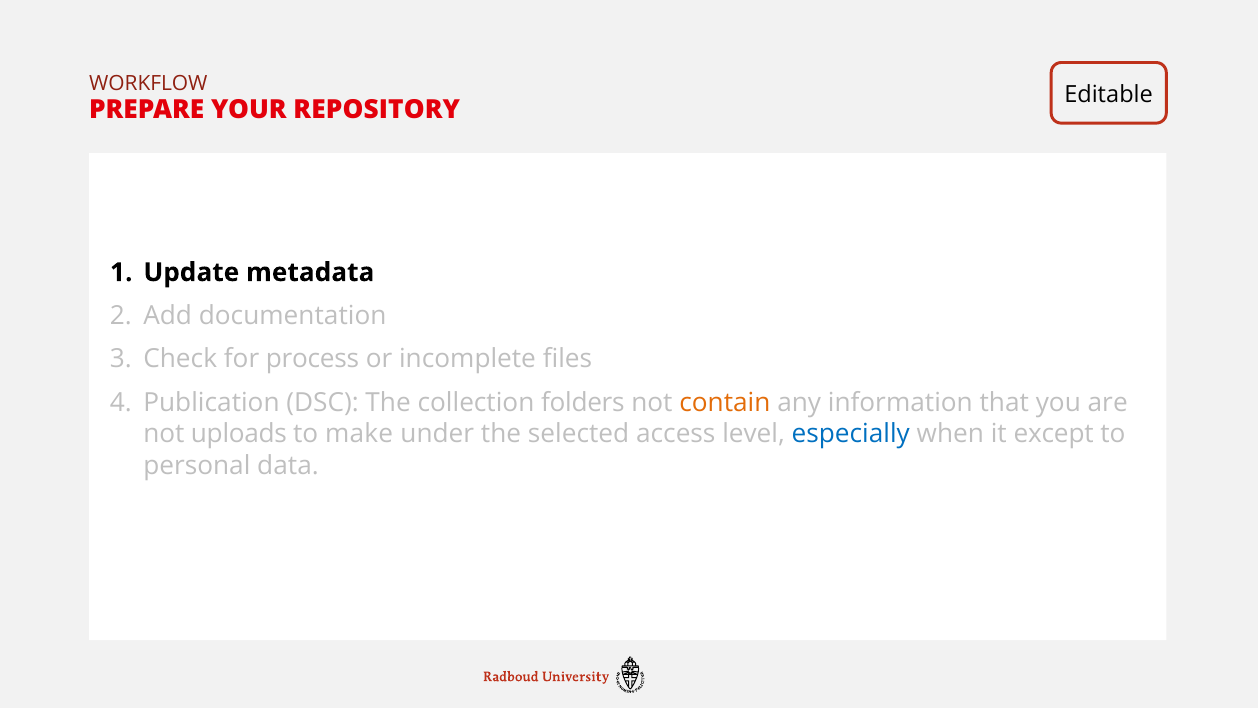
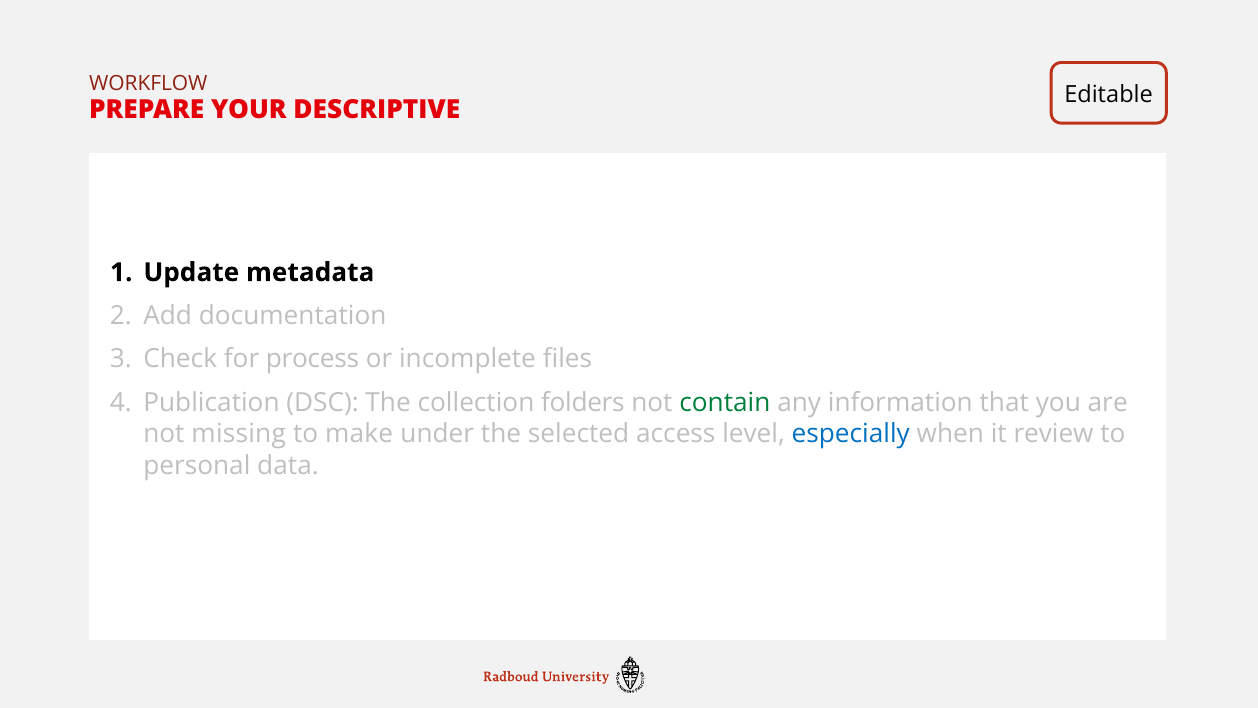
REPOSITORY: REPOSITORY -> DESCRIPTIVE
contain colour: orange -> green
uploads: uploads -> missing
except: except -> review
